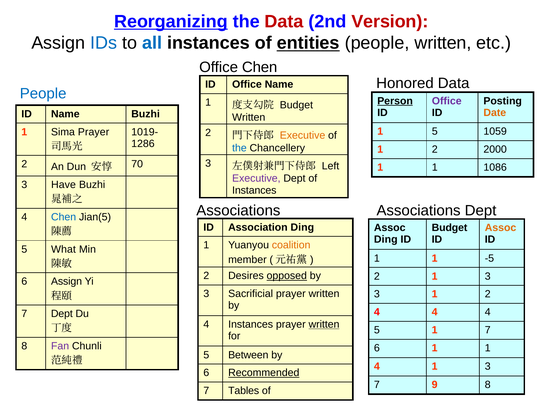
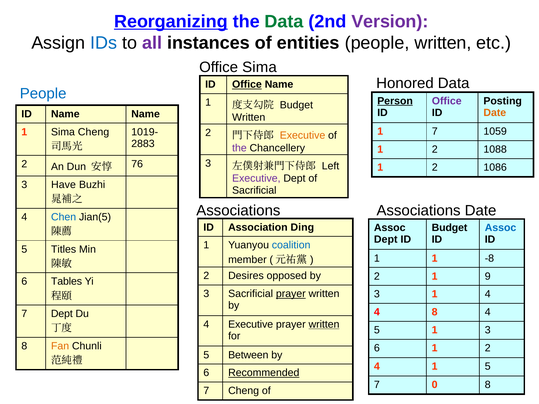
Data at (284, 22) colour: red -> green
Version colour: red -> purple
all colour: blue -> purple
entities underline: present -> none
Office Chen: Chen -> Sima
Office at (247, 84) underline: none -> present
Name Buzhi: Buzhi -> Name
1 5: 5 -> 7
Sima Prayer: Prayer -> Cheng
1286: 1286 -> 2883
the at (239, 148) colour: blue -> purple
2000: 2000 -> 1088
70: 70 -> 76
1 at (435, 167): 1 -> 2
Instances at (254, 190): Instances -> Sacrificial
Associations Dept: Dept -> Date
Assoc at (501, 228) colour: orange -> blue
Ding at (386, 240): Ding -> Dept
coalition colour: orange -> blue
What: What -> Titles
-5: -5 -> -8
opposed underline: present -> none
2 1 3: 3 -> 9
6 Assign: Assign -> Tables
prayer at (291, 294) underline: none -> present
3 1 2: 2 -> 4
4 at (435, 312): 4 -> 8
4 Instances: Instances -> Executive
1 7: 7 -> 3
Fan colour: purple -> orange
6 1 1: 1 -> 2
4 1 3: 3 -> 5
9: 9 -> 0
7 Tables: Tables -> Cheng
